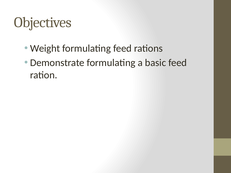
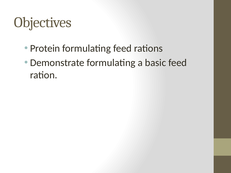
Weight: Weight -> Protein
